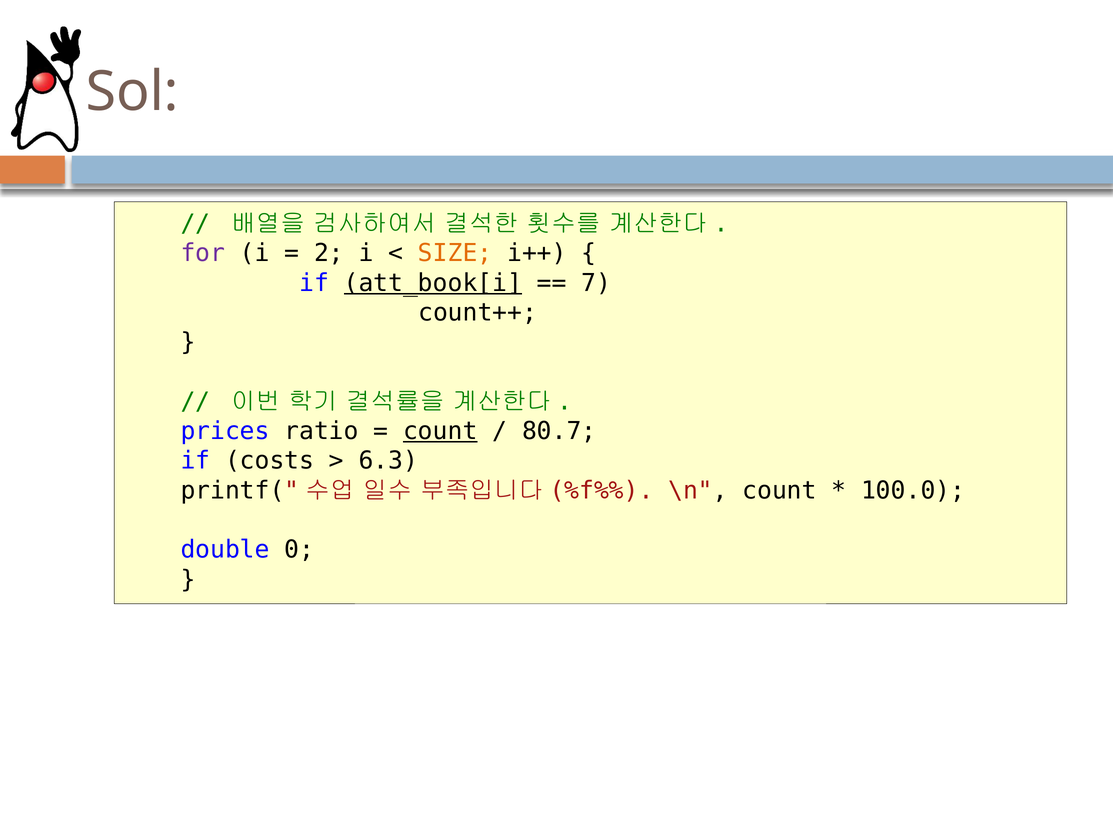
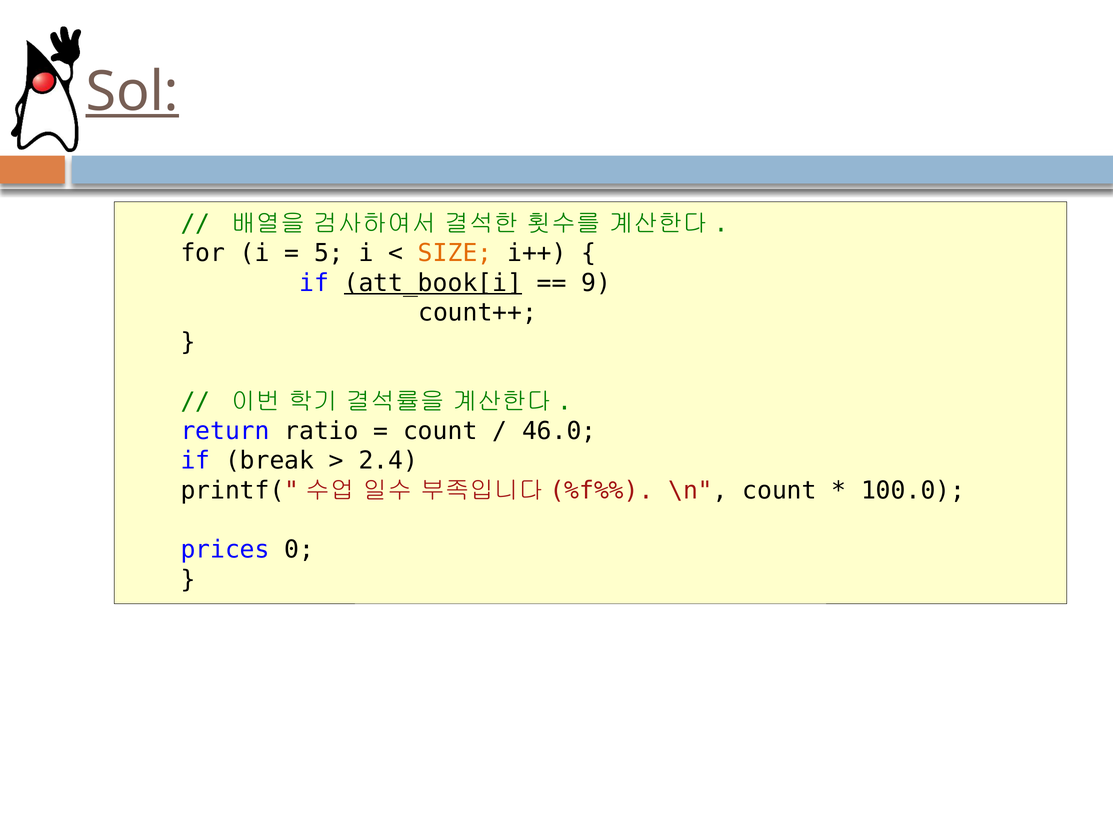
Sol underline: none -> present
for colour: purple -> black
2: 2 -> 5
7: 7 -> 9
prices: prices -> return
count at (440, 432) underline: present -> none
80.7: 80.7 -> 46.0
costs: costs -> break
6.3: 6.3 -> 2.4
double: double -> prices
